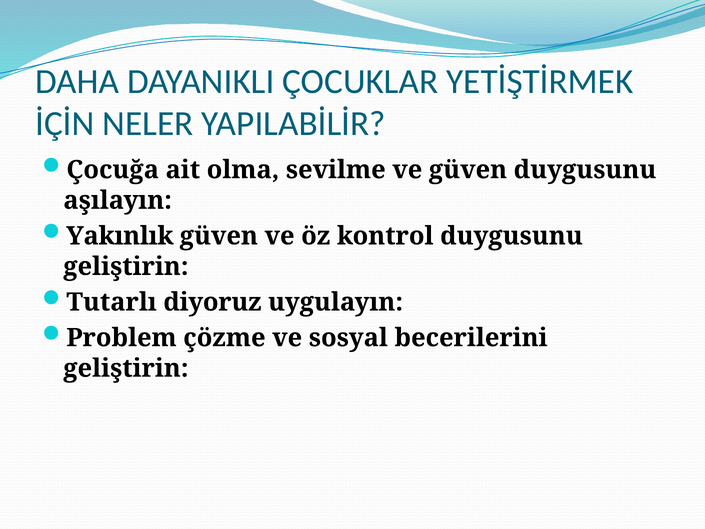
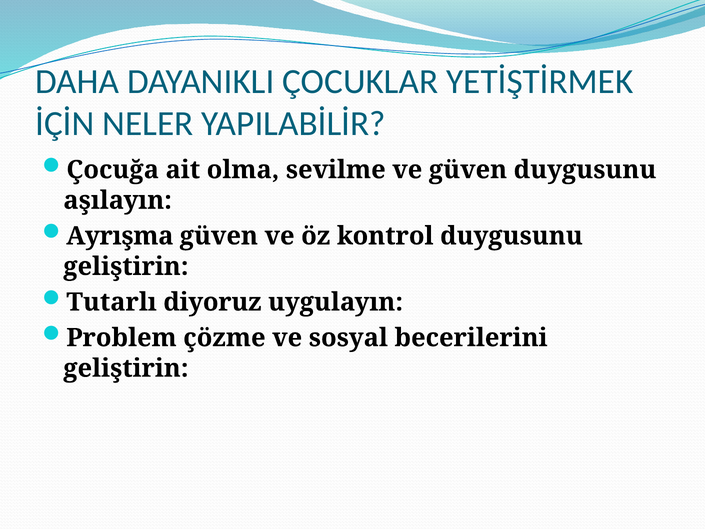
Yakınlık: Yakınlık -> Ayrışma
